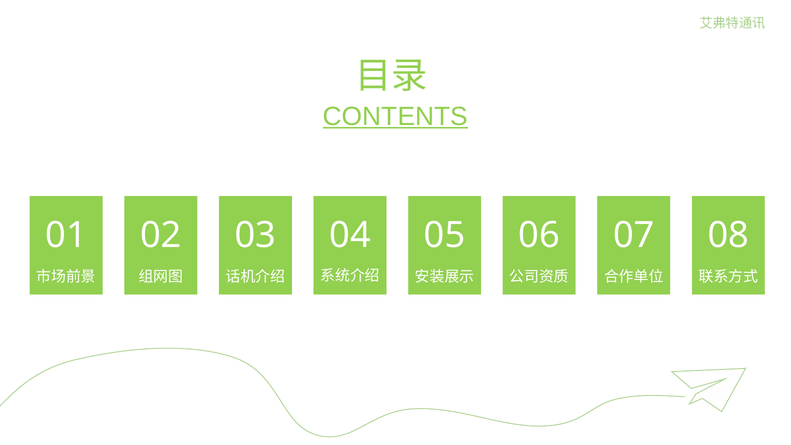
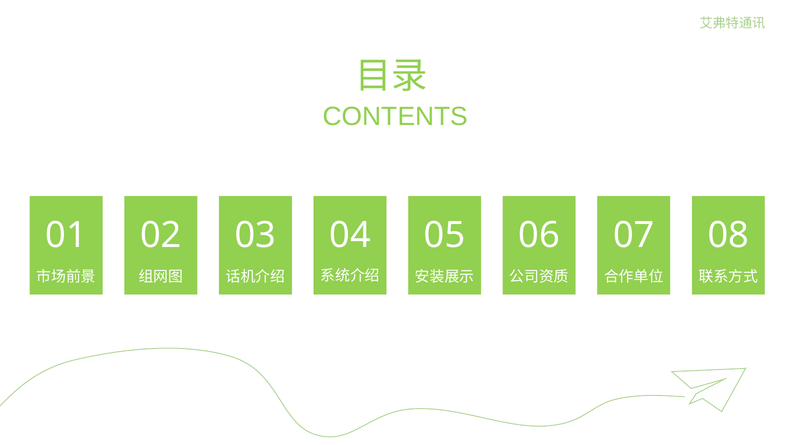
CONTENTS underline: present -> none
